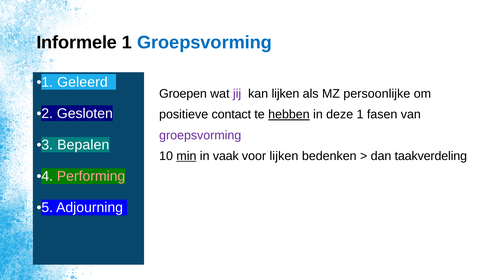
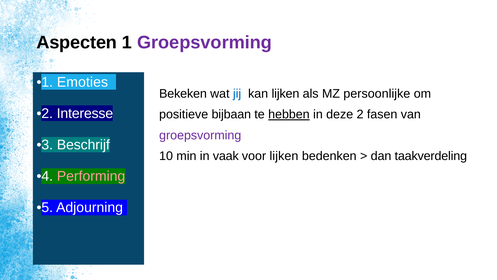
Informele: Informele -> Aspecten
Groepsvorming at (205, 42) colour: blue -> purple
Geleerd: Geleerd -> Emoties
Groepen: Groepen -> Bekeken
jij colour: purple -> blue
Gesloten: Gesloten -> Interesse
contact: contact -> bijbaan
deze 1: 1 -> 2
Bepalen: Bepalen -> Beschrijf
min underline: present -> none
